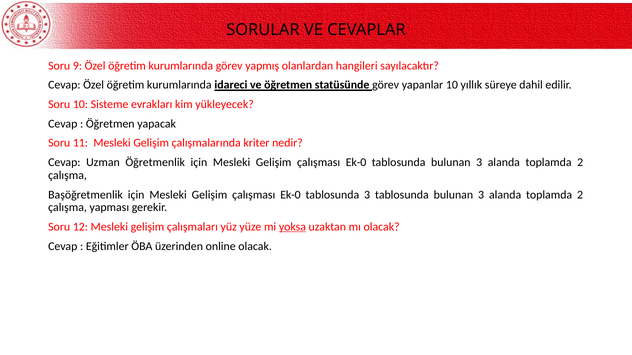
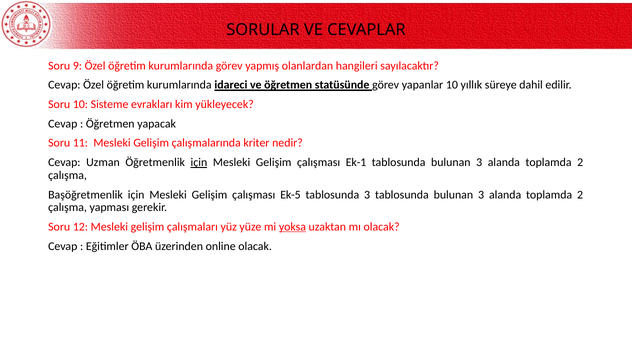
için at (199, 163) underline: none -> present
Ek-0 at (356, 163): Ek-0 -> Ek-1
Ek-0 at (290, 195): Ek-0 -> Ek-5
